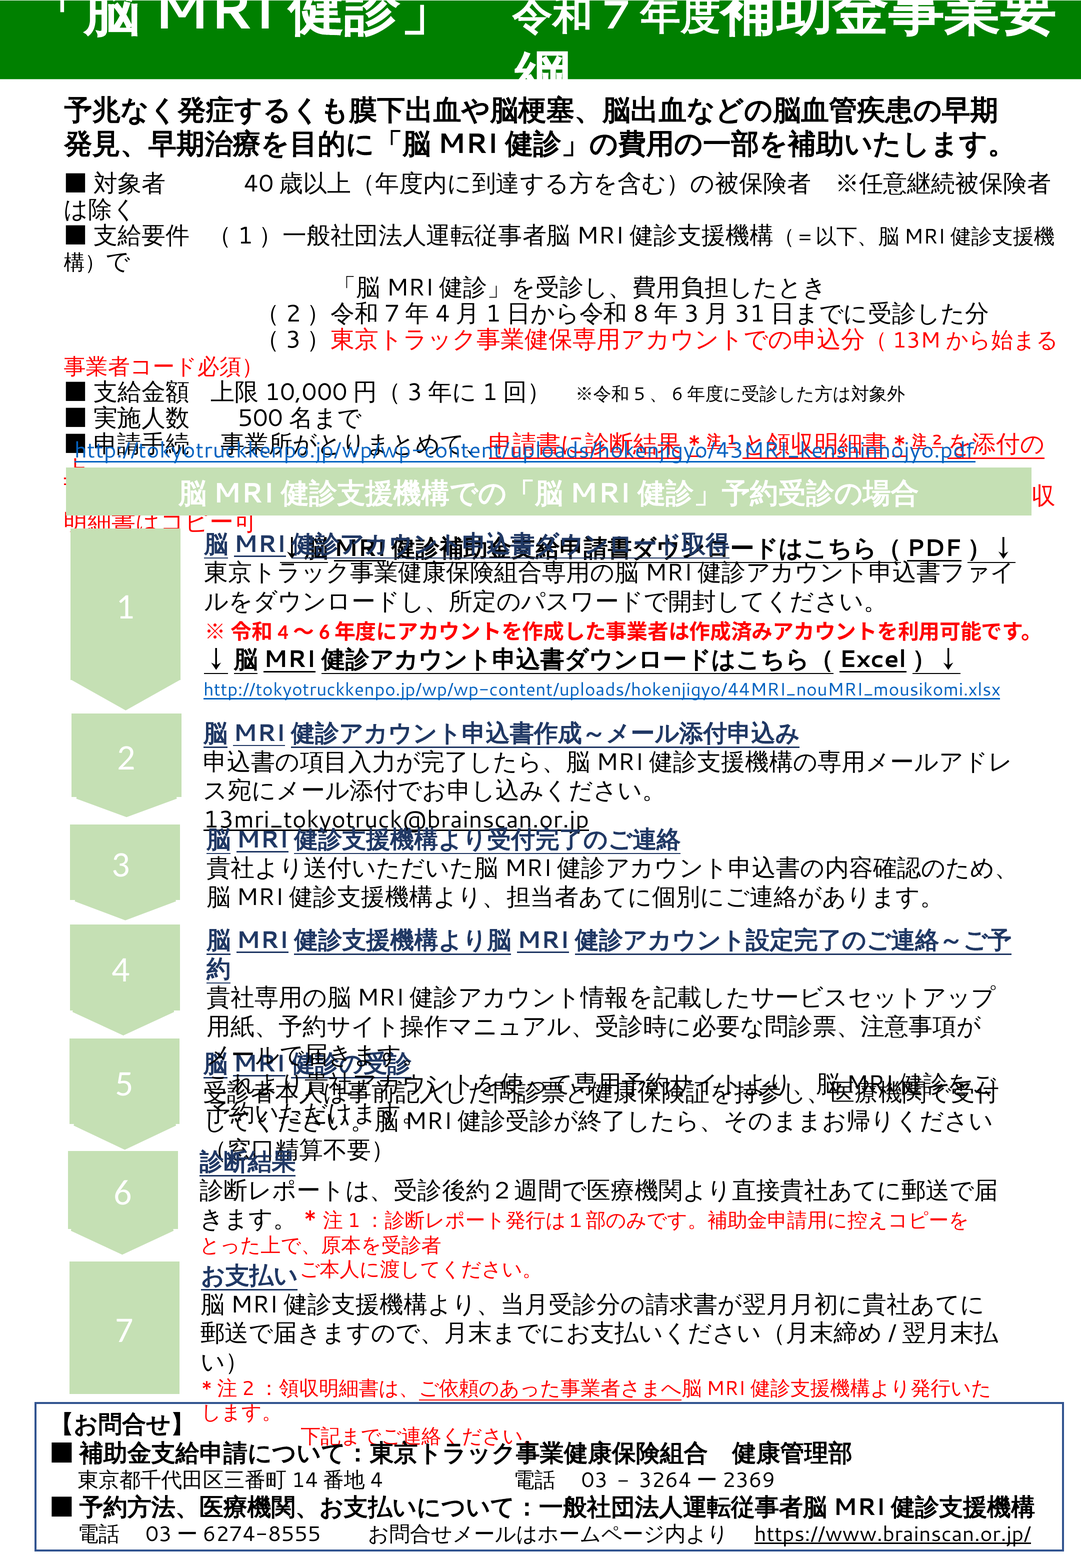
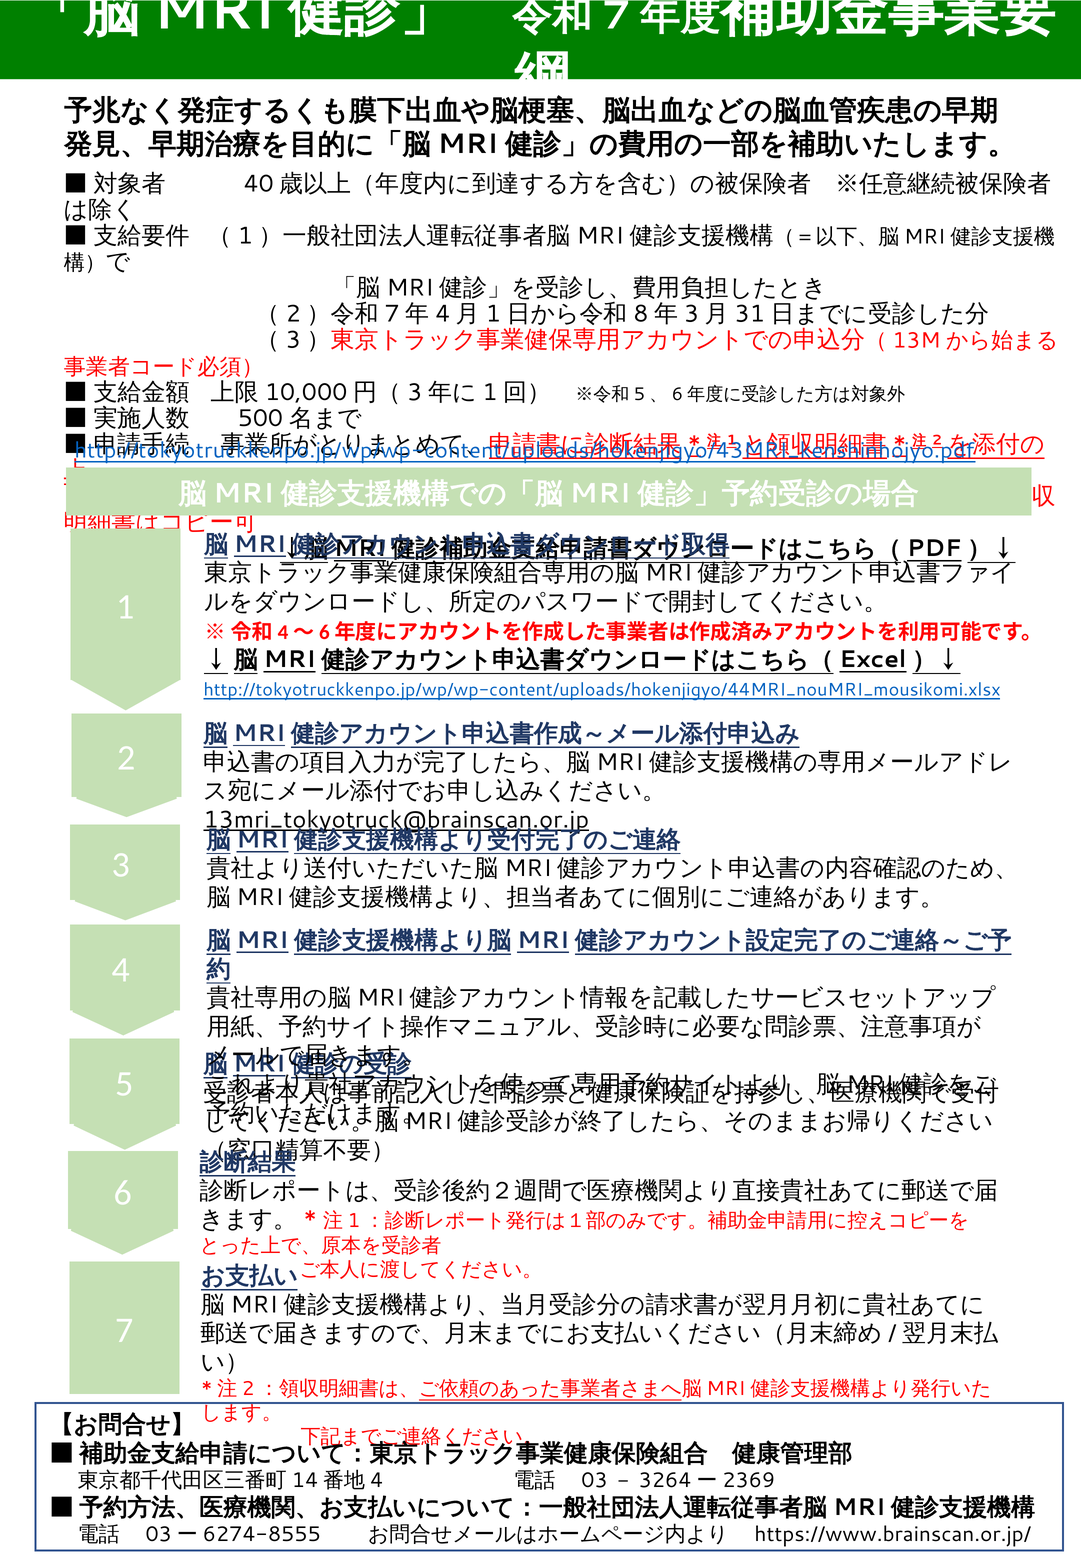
https://www.brainscan.or.jp/ underline: present -> none
